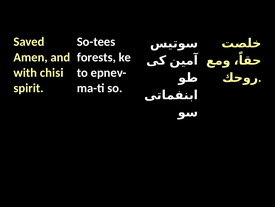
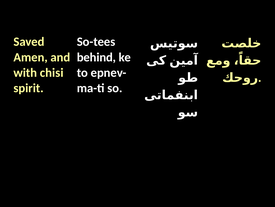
forests: forests -> behind
